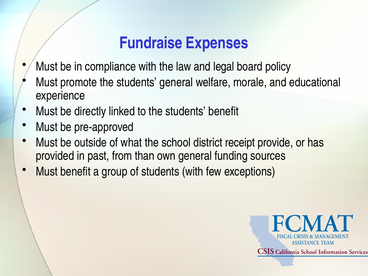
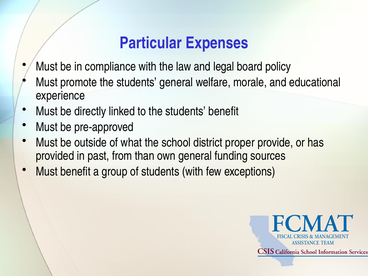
Fundraise: Fundraise -> Particular
receipt: receipt -> proper
